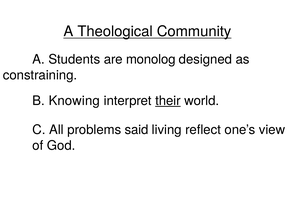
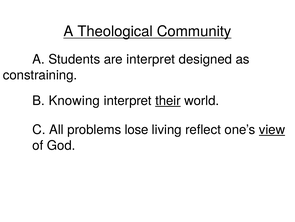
are monolog: monolog -> interpret
said: said -> lose
view underline: none -> present
